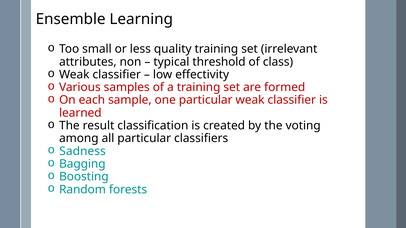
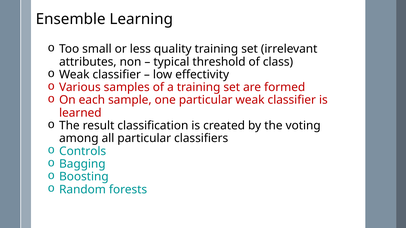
Sadness: Sadness -> Controls
